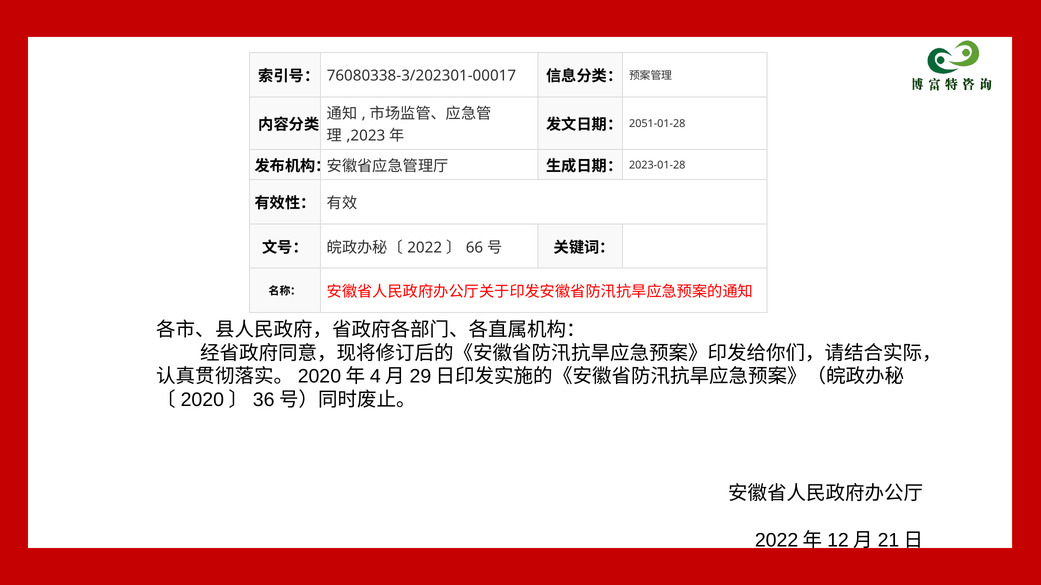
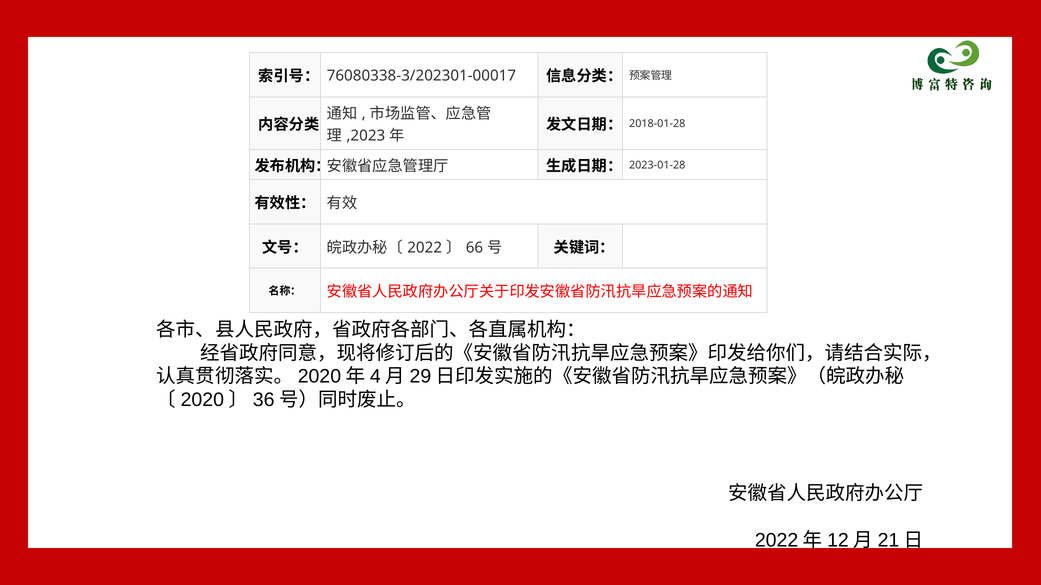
2051-01-28: 2051-01-28 -> 2018-01-28
